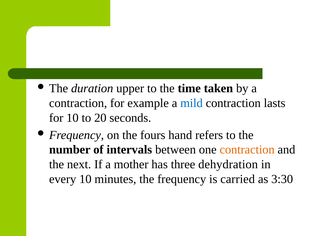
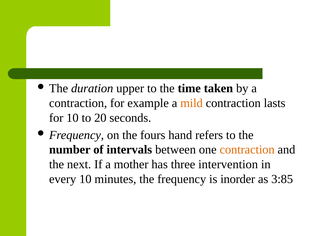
mild colour: blue -> orange
dehydration: dehydration -> intervention
carried: carried -> inorder
3:30: 3:30 -> 3:85
